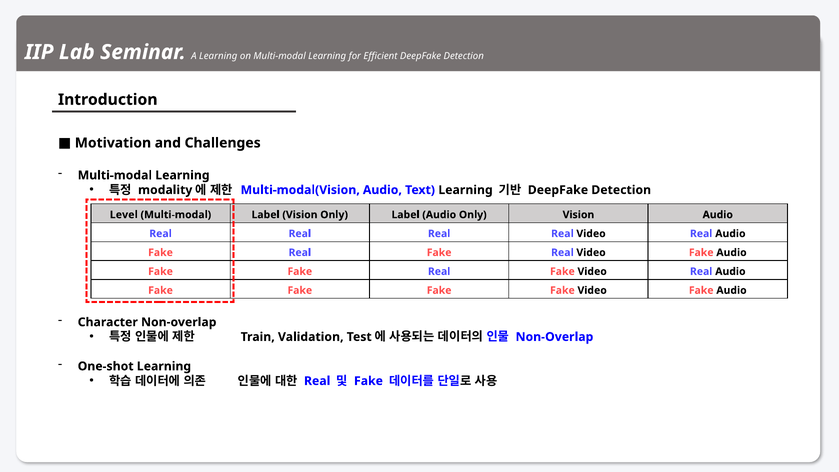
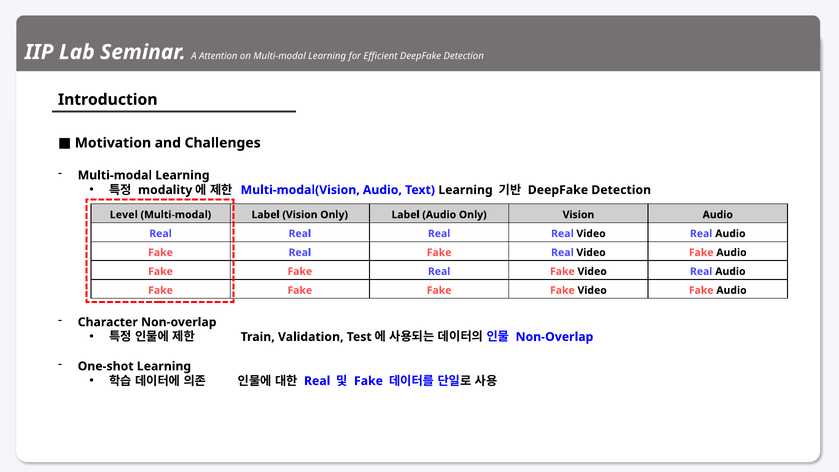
A Learning: Learning -> Attention
